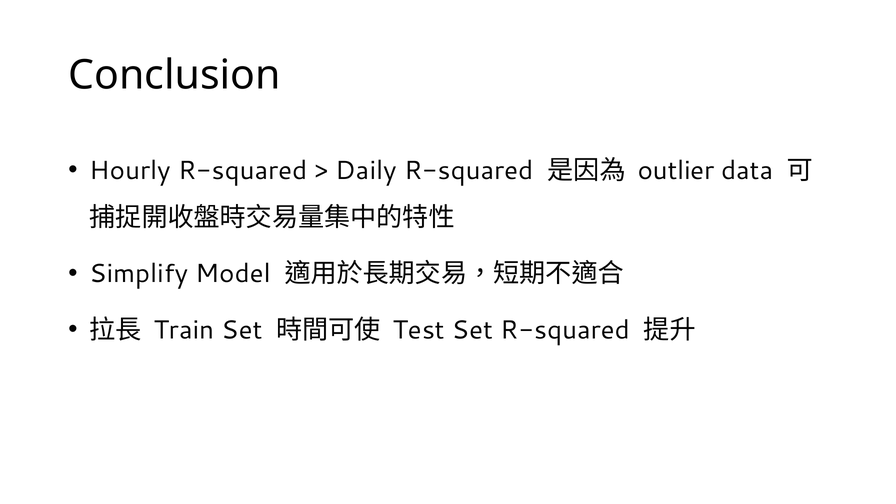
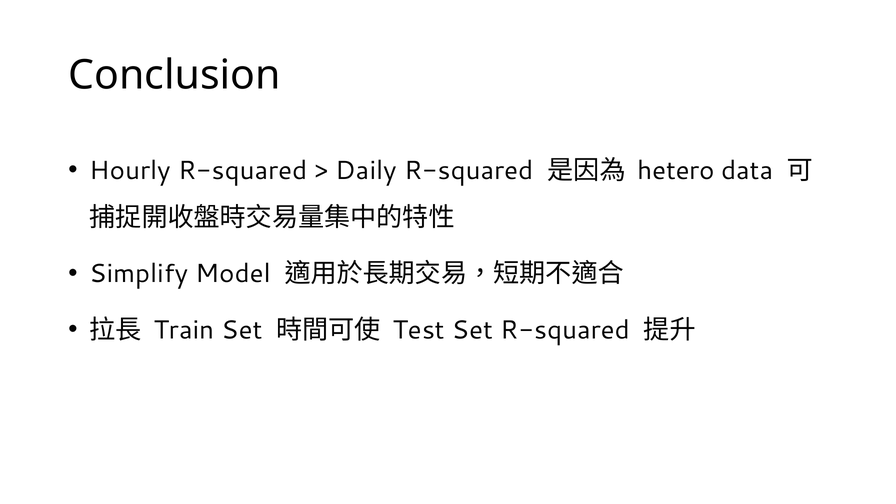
outlier: outlier -> hetero
